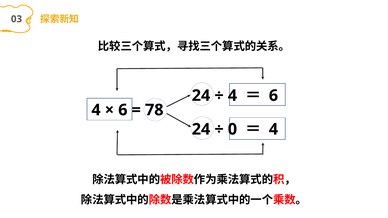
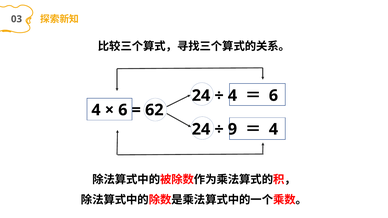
78: 78 -> 62
0: 0 -> 9
